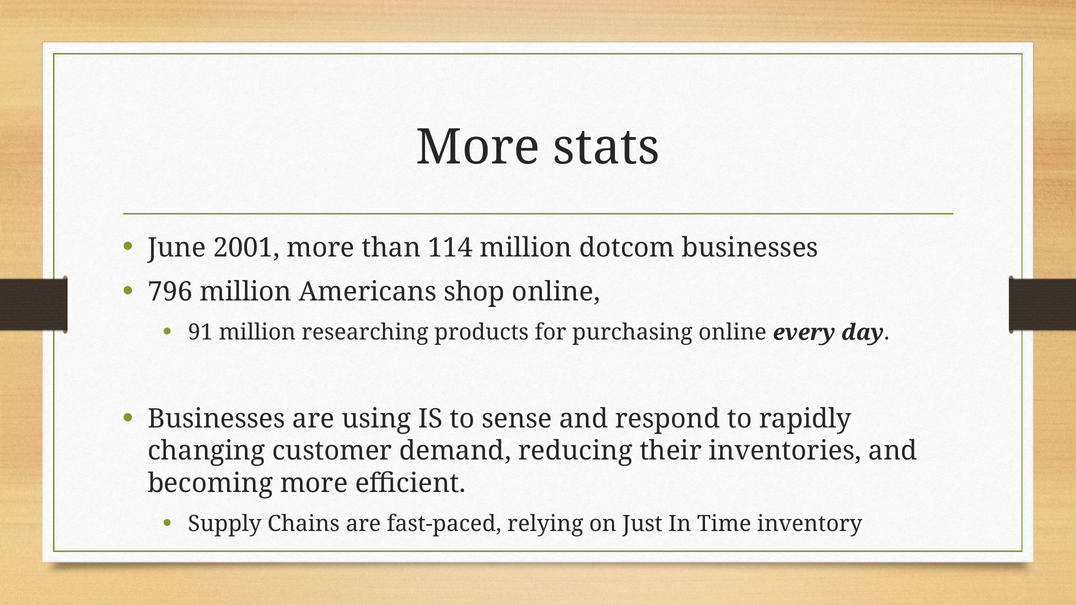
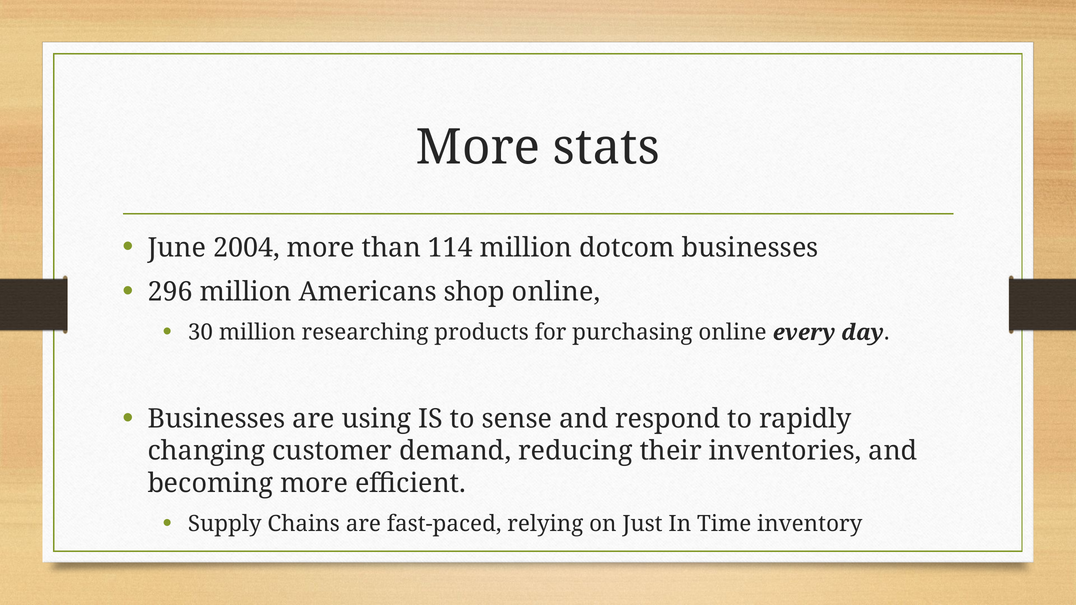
2001: 2001 -> 2004
796: 796 -> 296
91: 91 -> 30
